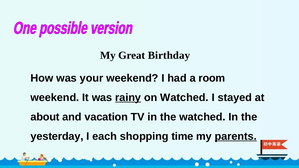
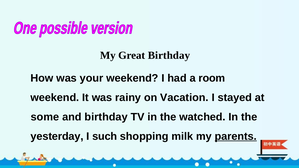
rainy underline: present -> none
on Watched: Watched -> Vacation
about: about -> some
and vacation: vacation -> birthday
each: each -> such
time: time -> milk
